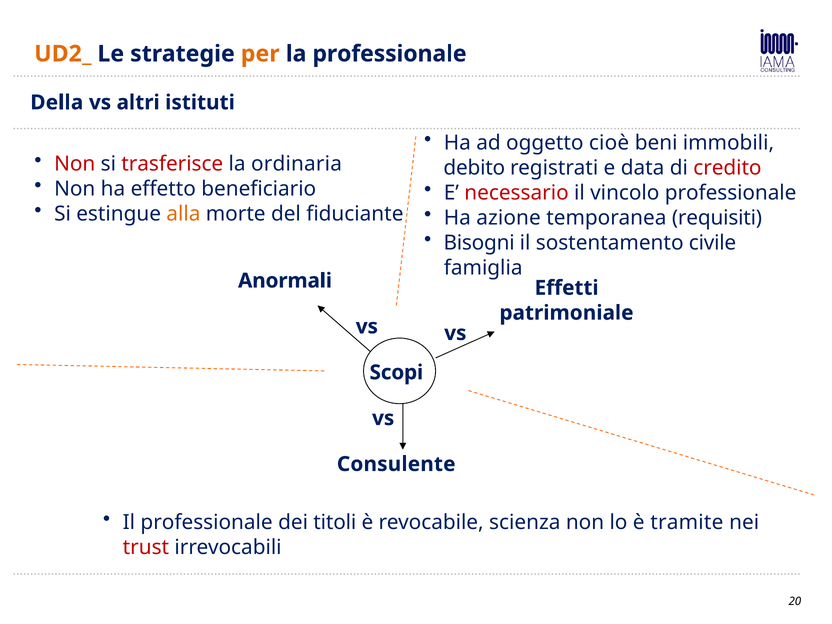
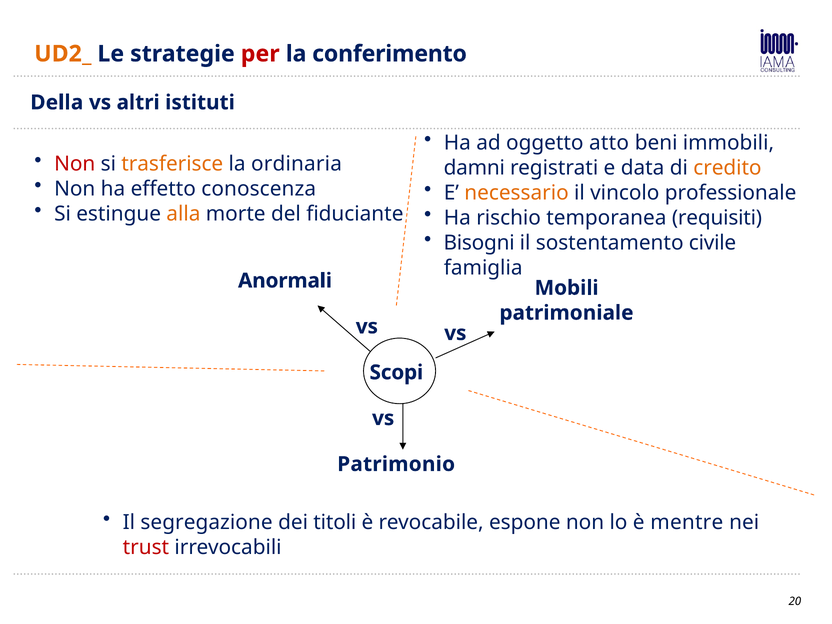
per colour: orange -> red
la professionale: professionale -> conferimento
cioè: cioè -> atto
trasferisce colour: red -> orange
debito: debito -> damni
credito colour: red -> orange
beneficiario: beneficiario -> conoscenza
necessario colour: red -> orange
azione: azione -> rischio
Effetti: Effetti -> Mobili
Consulente: Consulente -> Patrimonio
Il professionale: professionale -> segregazione
scienza: scienza -> espone
tramite: tramite -> mentre
